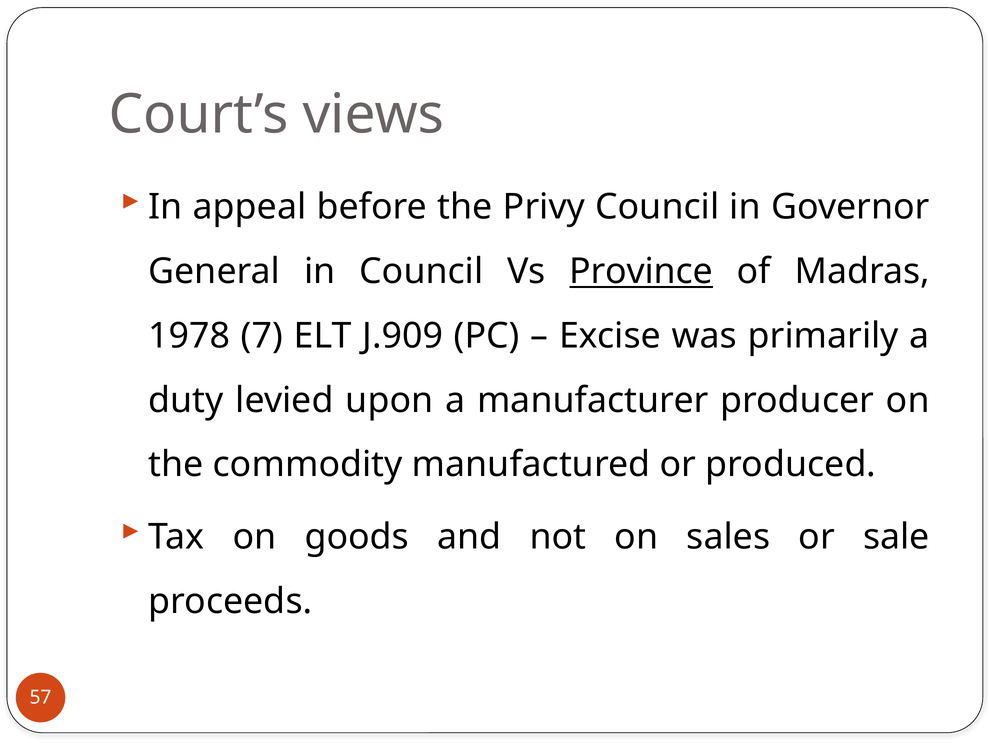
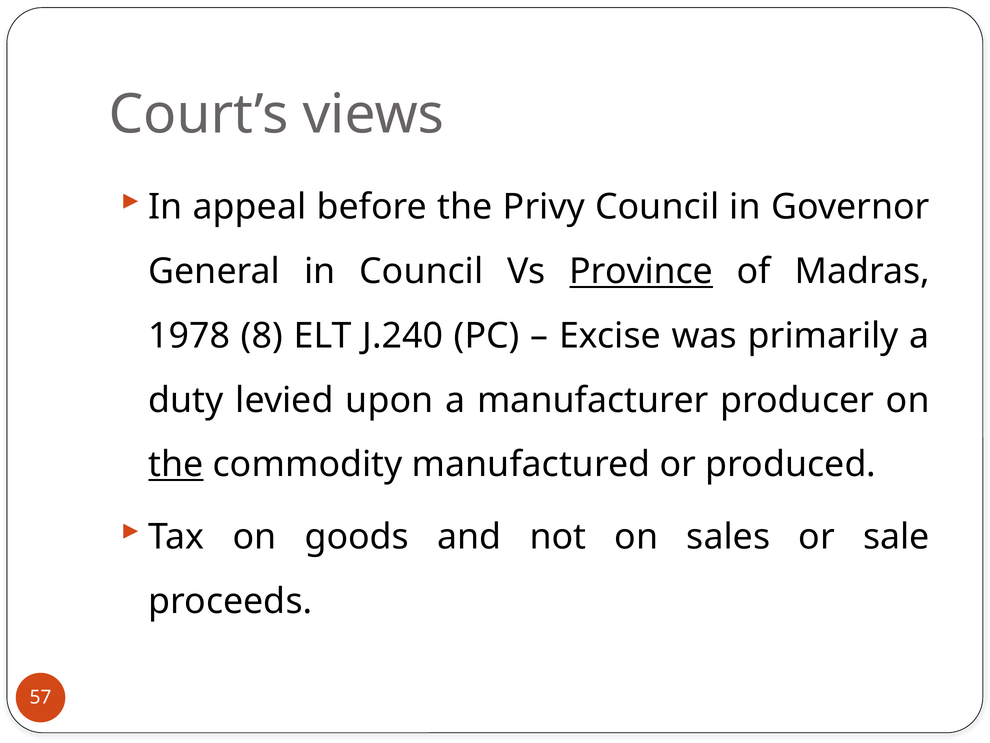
7: 7 -> 8
J.909: J.909 -> J.240
the at (176, 464) underline: none -> present
